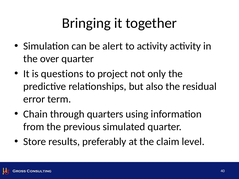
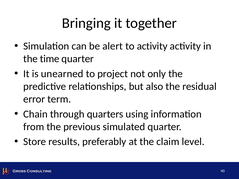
over: over -> time
questions: questions -> unearned
